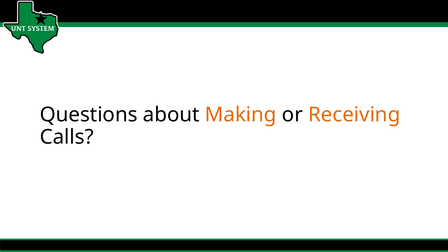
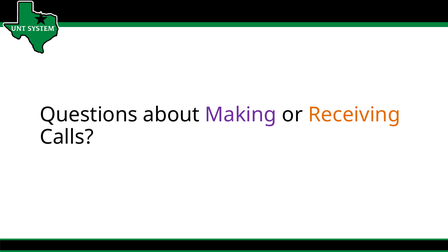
Making colour: orange -> purple
